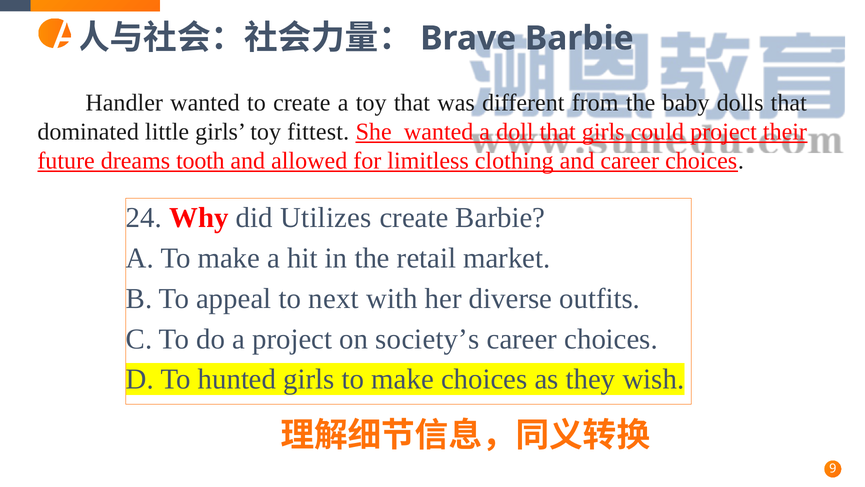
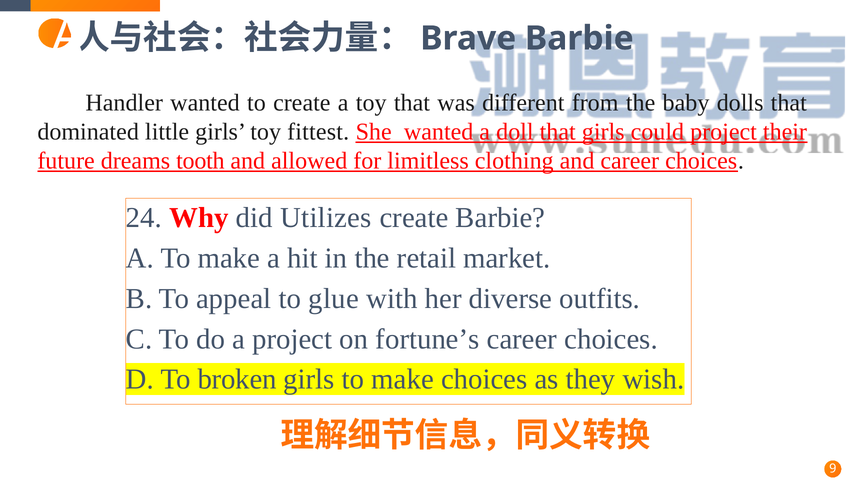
next: next -> glue
society’s: society’s -> fortune’s
hunted: hunted -> broken
